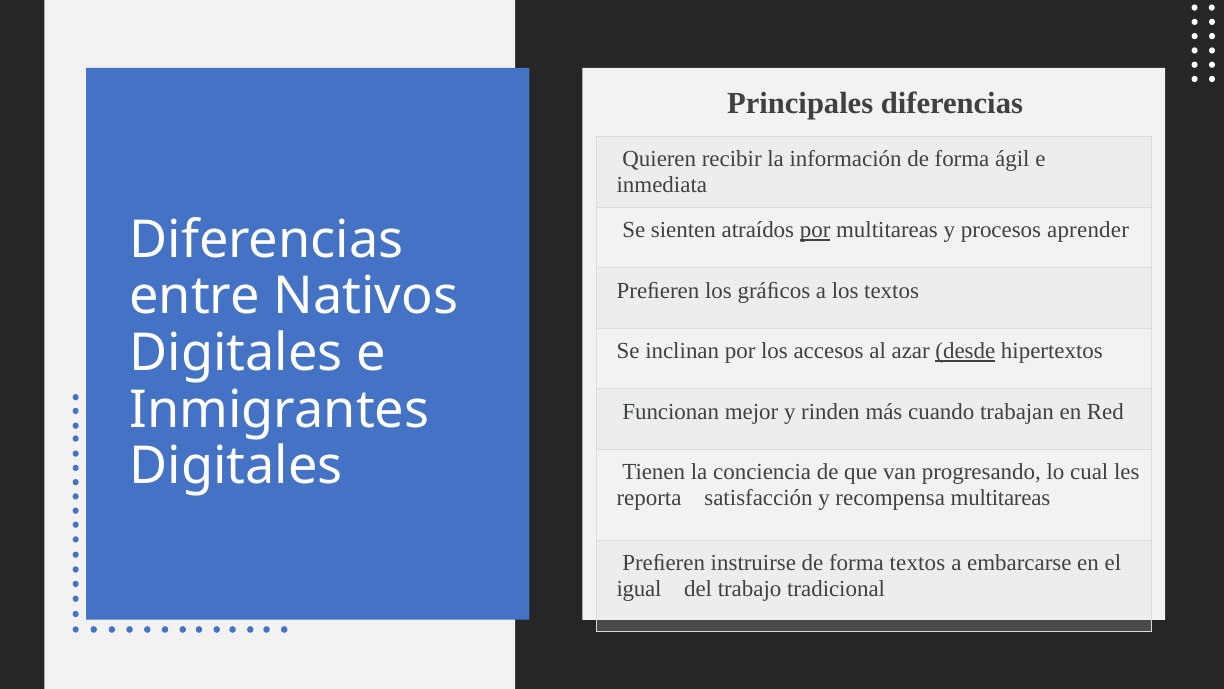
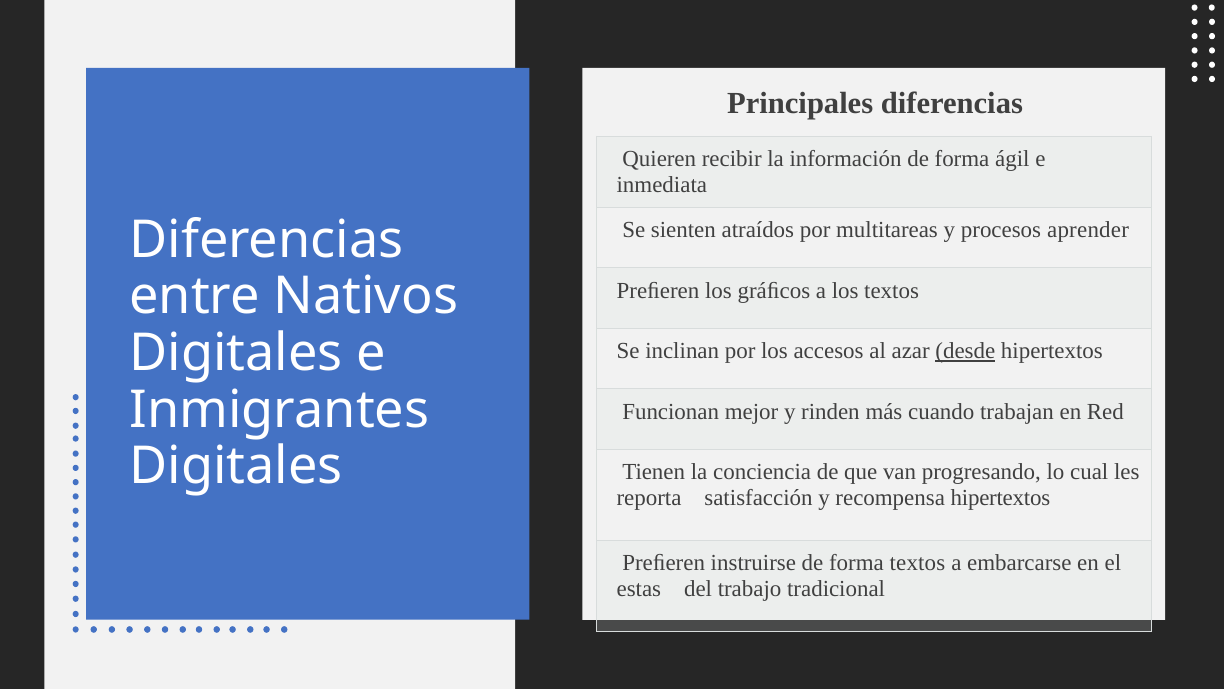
por at (815, 230) underline: present -> none
recompensa multitareas: multitareas -> hipertextos
igual: igual -> estas
